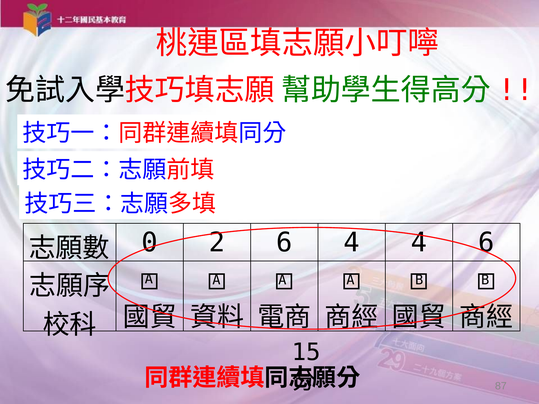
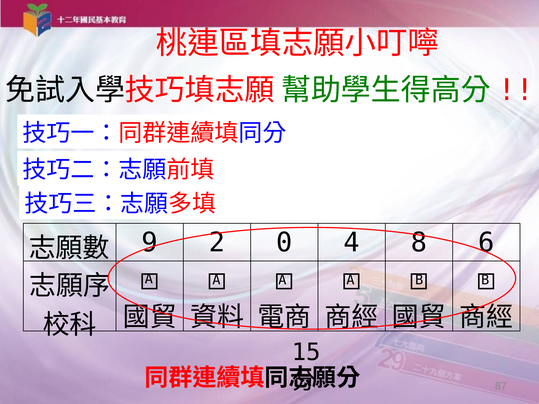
0: 0 -> 9
2 6: 6 -> 0
4 4: 4 -> 8
